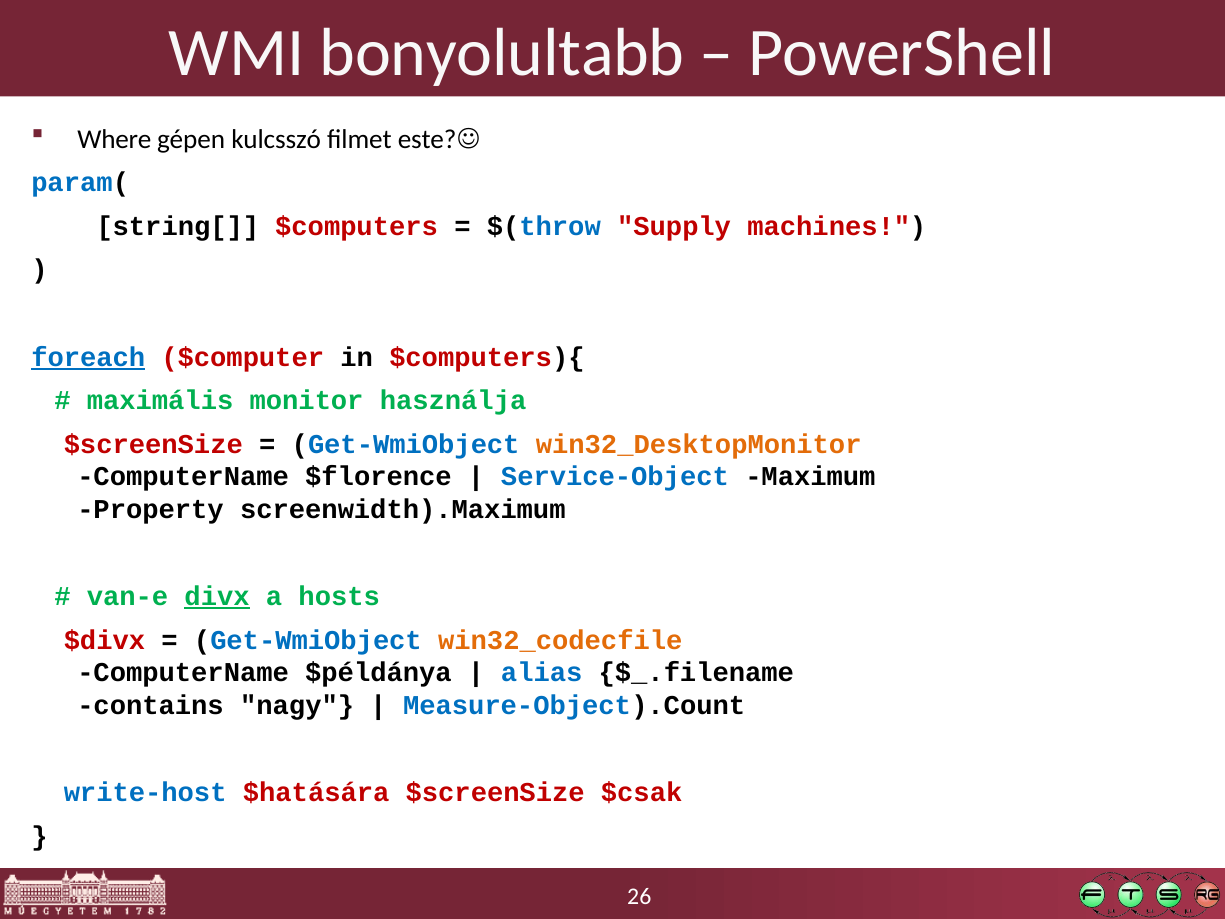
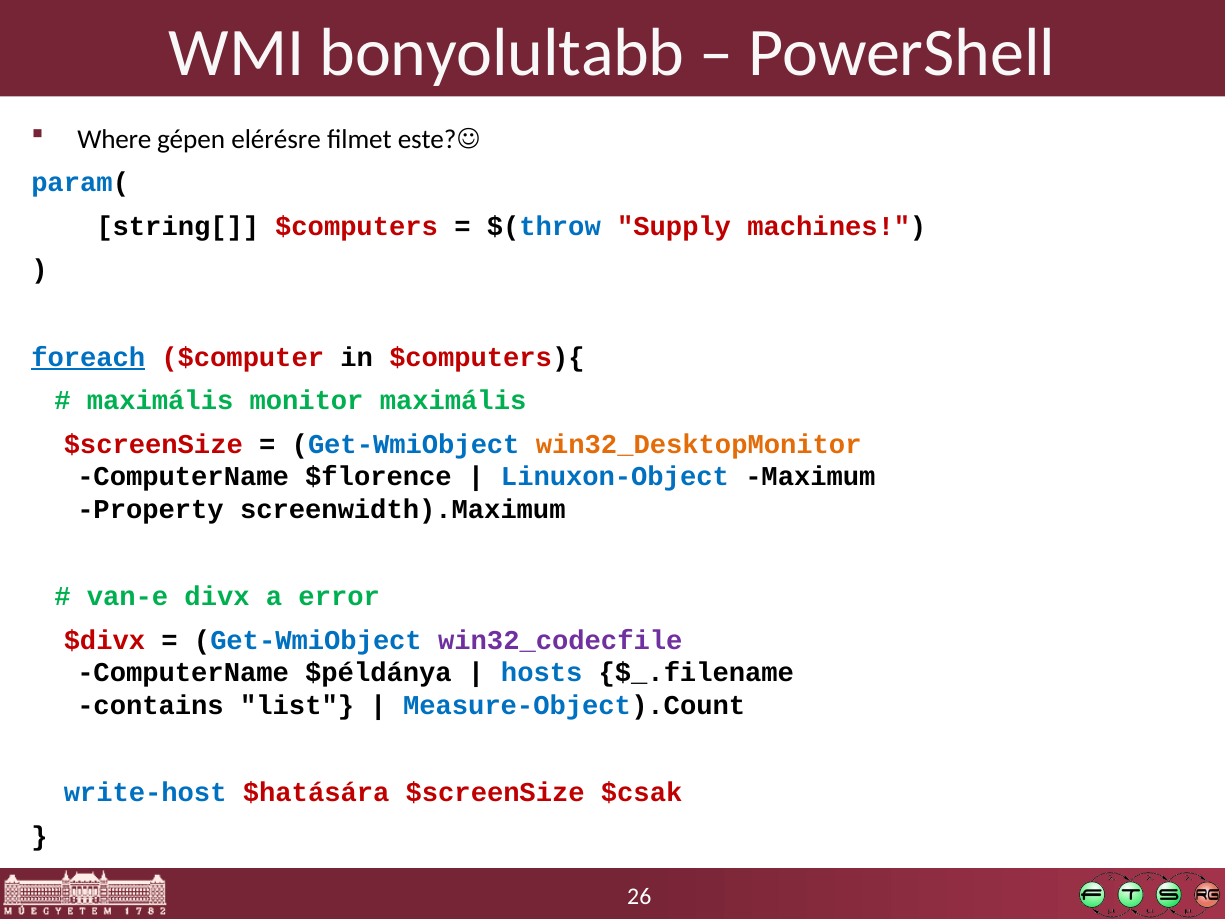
kulcsszó: kulcsszó -> elérésre
monitor használja: használja -> maximális
Service-Object: Service-Object -> Linuxon-Object
divx underline: present -> none
hosts: hosts -> error
win32_codecfile colour: orange -> purple
alias: alias -> hosts
nagy: nagy -> list
